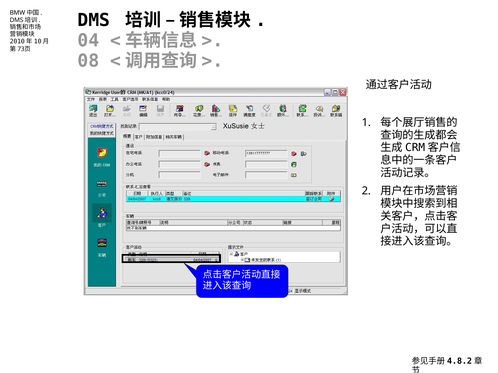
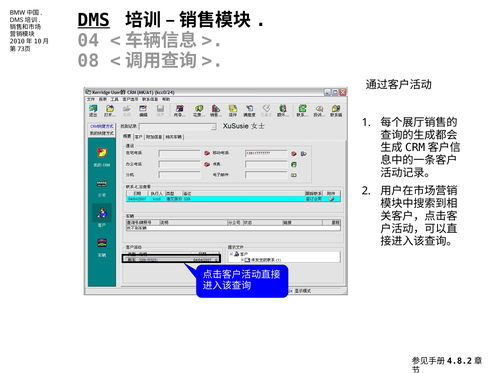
DMS underline: none -> present
